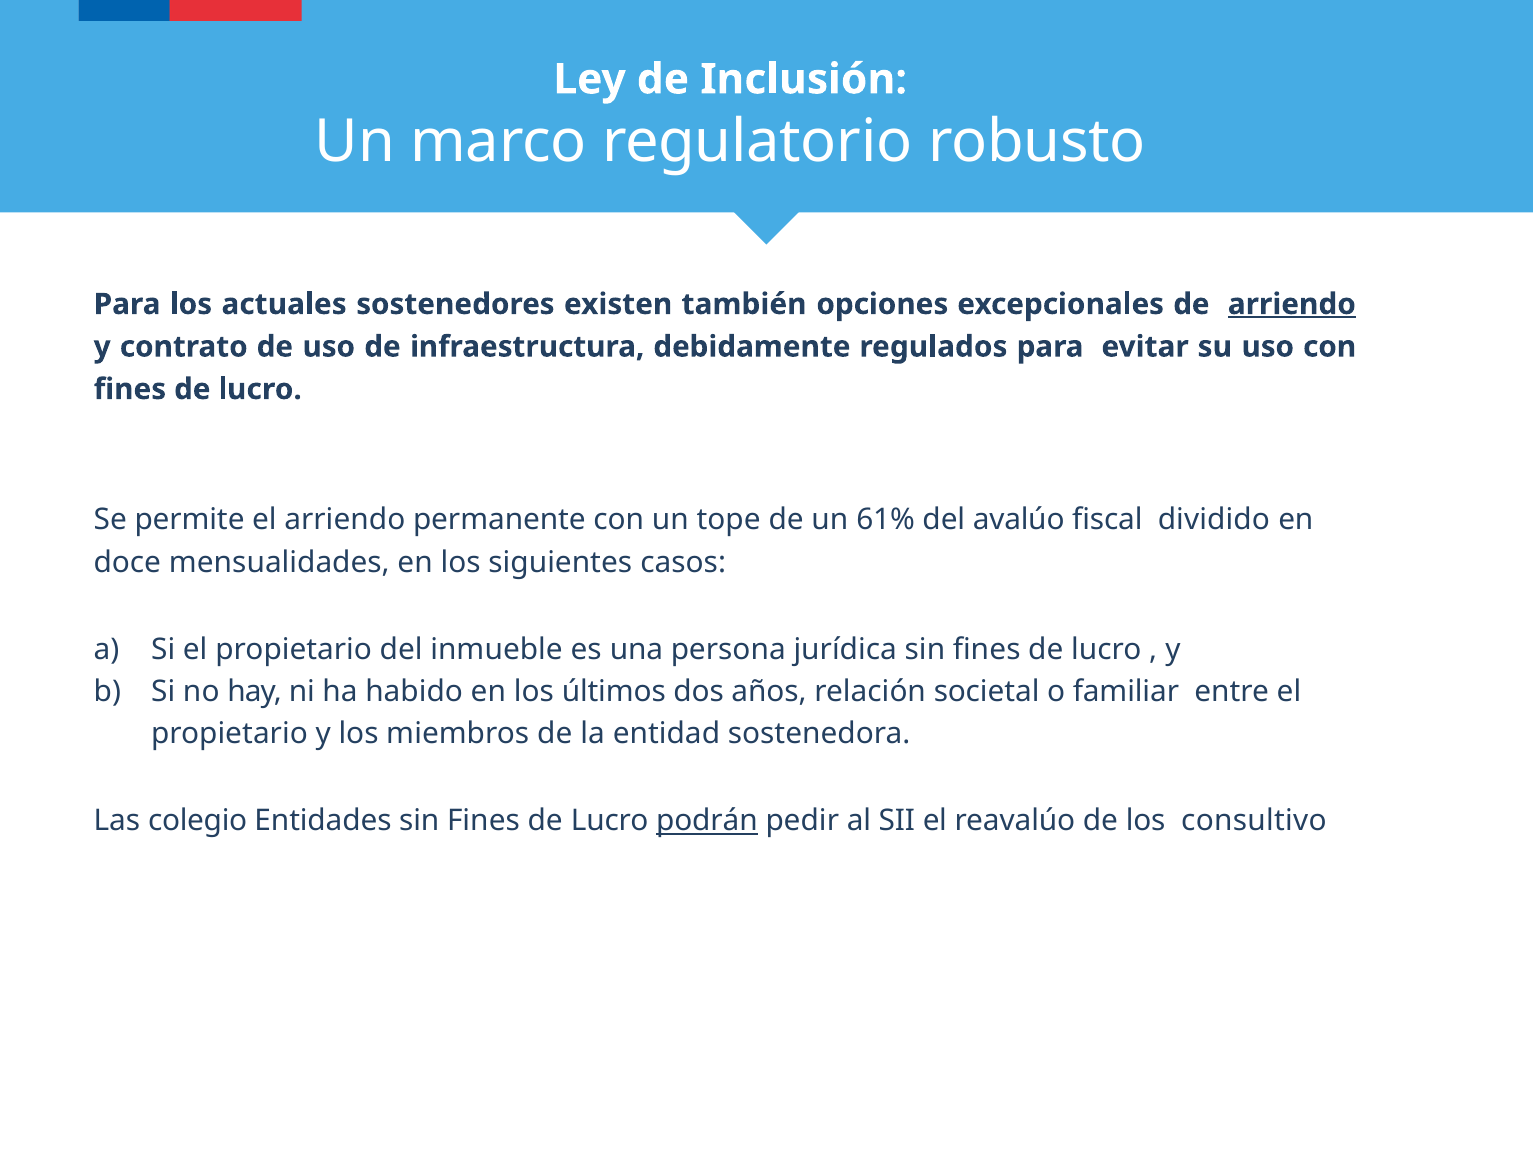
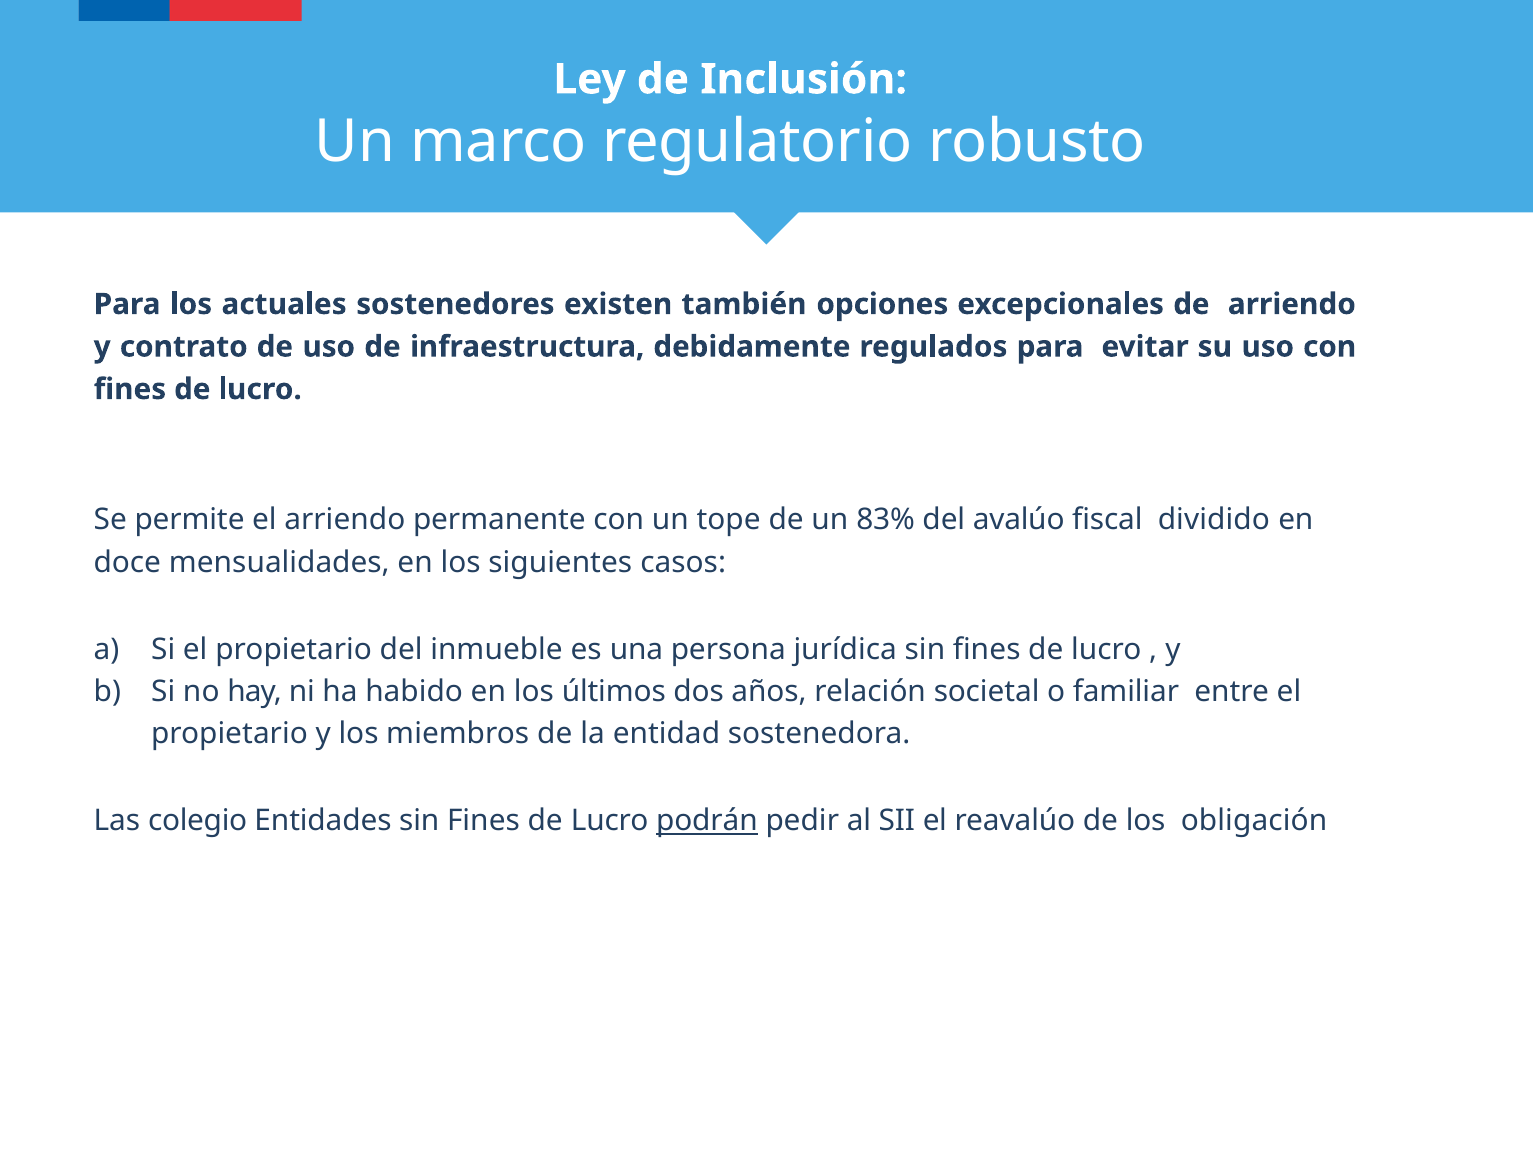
arriendo at (1292, 304) underline: present -> none
61%: 61% -> 83%
consultivo: consultivo -> obligación
